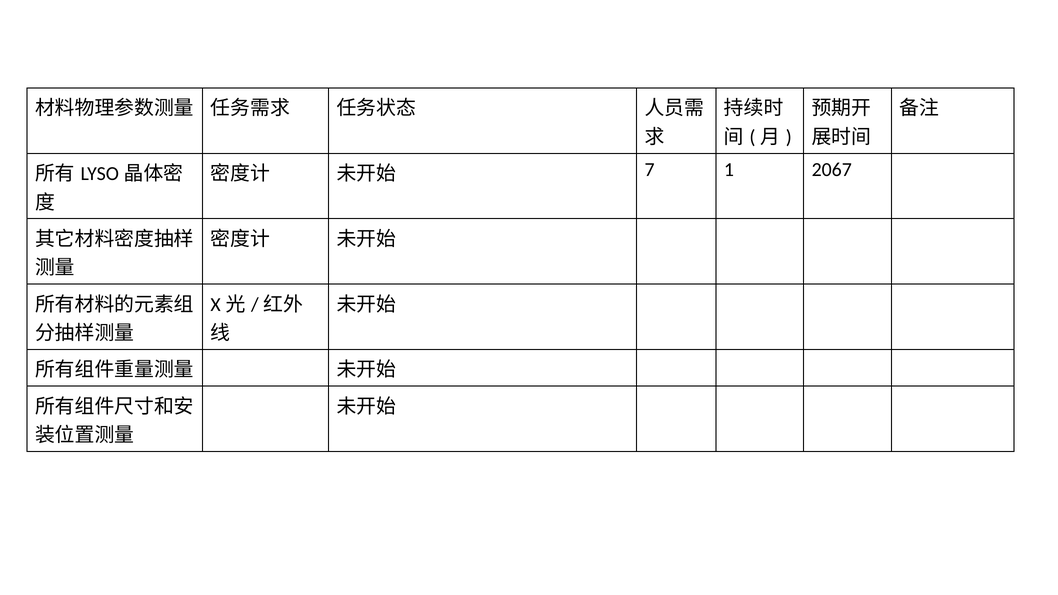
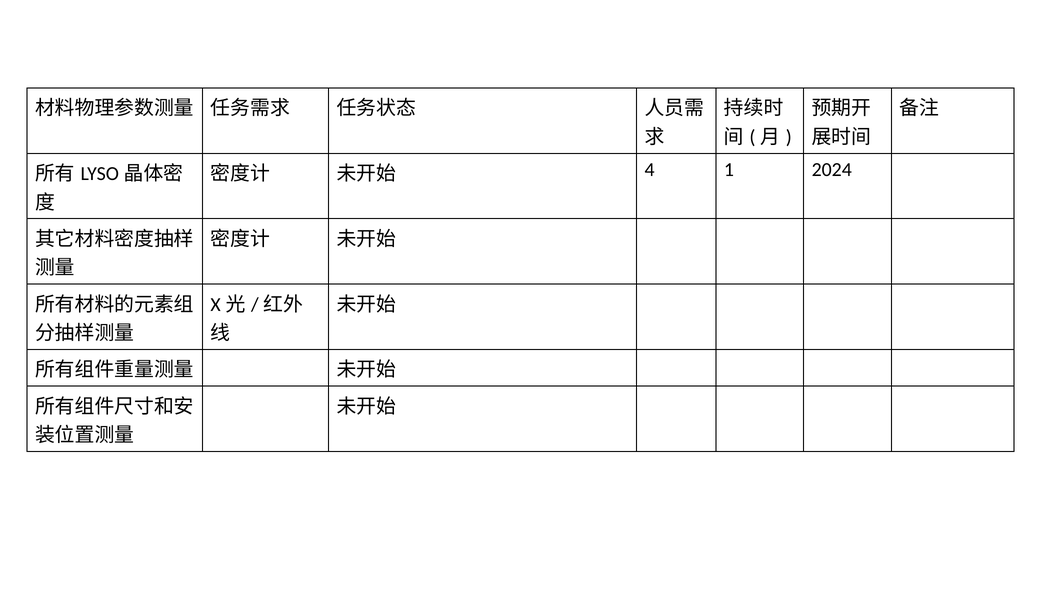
7: 7 -> 4
2067: 2067 -> 2024
